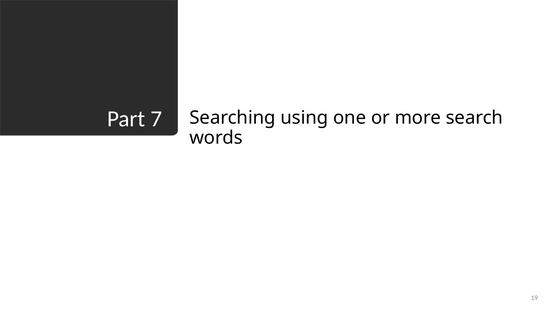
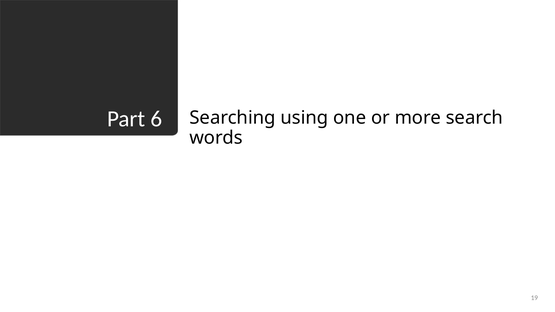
7: 7 -> 6
